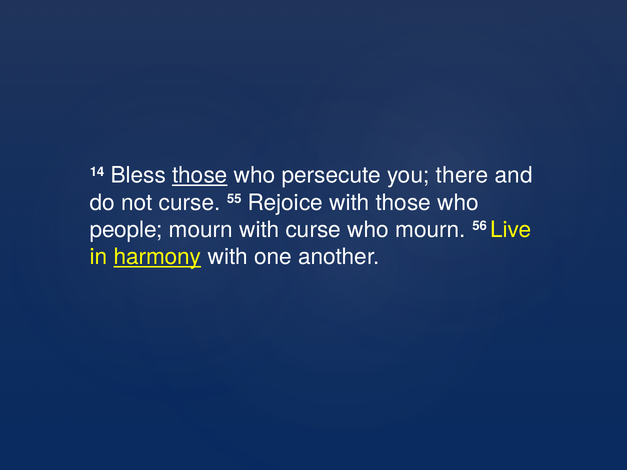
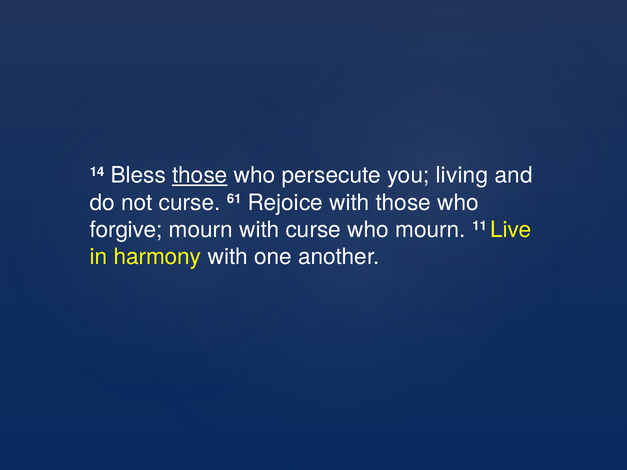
there: there -> living
55: 55 -> 61
people: people -> forgive
56: 56 -> 11
harmony underline: present -> none
